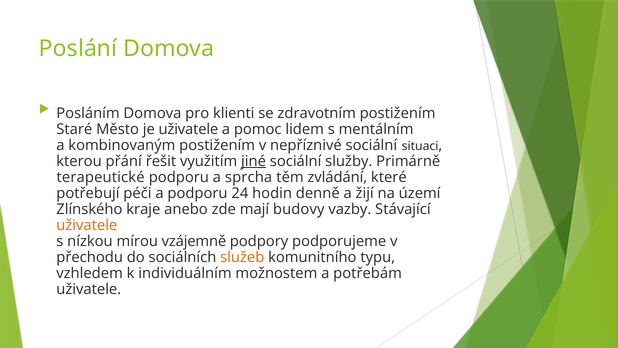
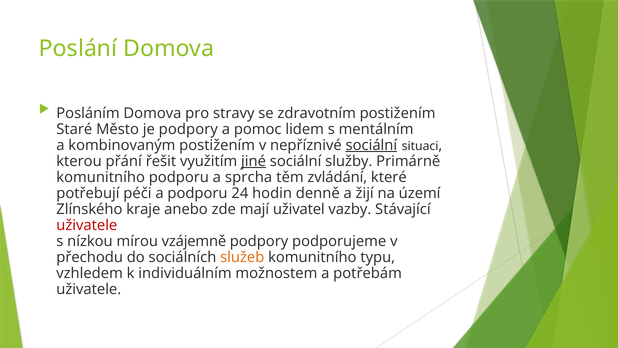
klienti: klienti -> stravy
je uživatele: uživatele -> podpory
sociální at (371, 145) underline: none -> present
terapeutické at (101, 177): terapeutické -> komunitního
budovy: budovy -> uživatel
uživatele at (87, 225) colour: orange -> red
